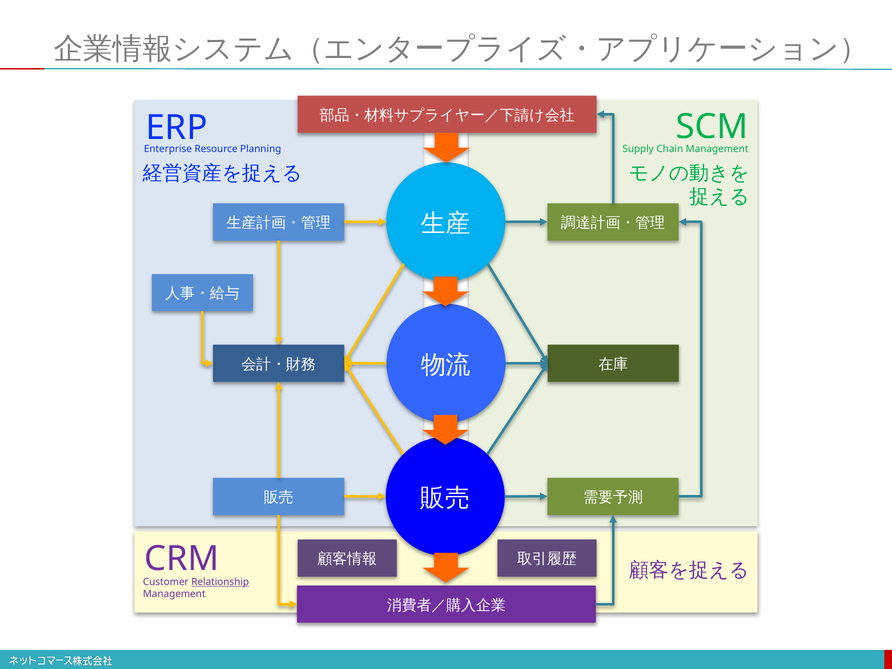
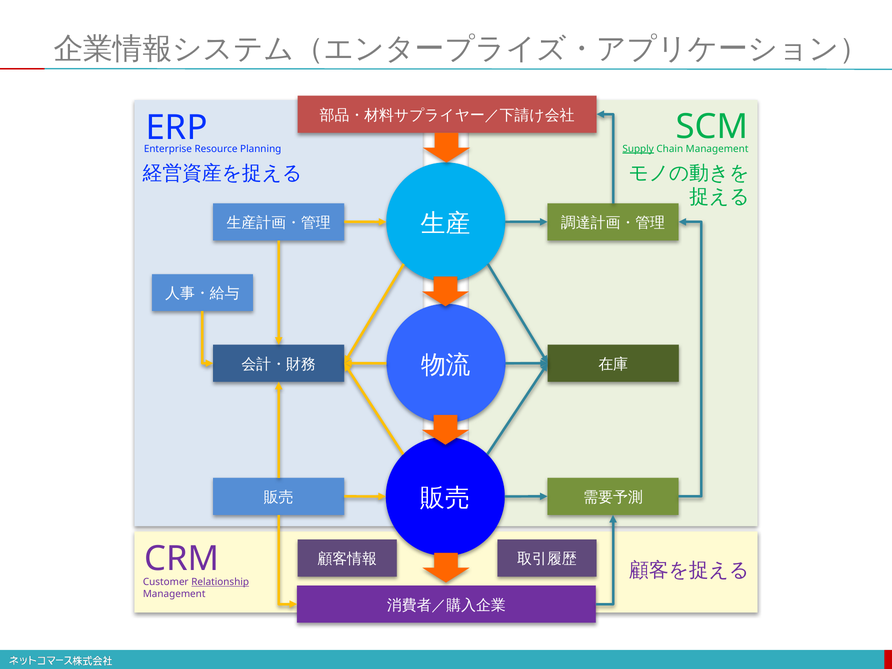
Supply underline: none -> present
